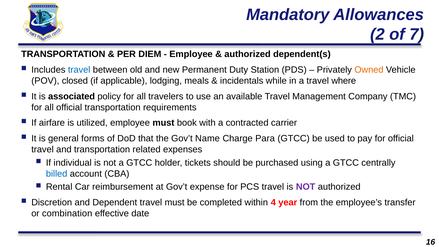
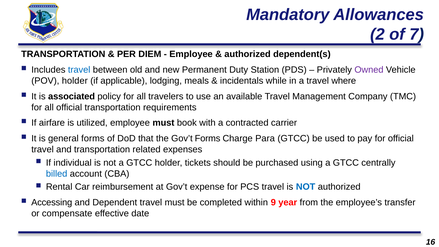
Owned colour: orange -> purple
POV closed: closed -> holder
Gov’t Name: Name -> Forms
NOT at (306, 187) colour: purple -> blue
Discretion: Discretion -> Accessing
4: 4 -> 9
combination: combination -> compensate
